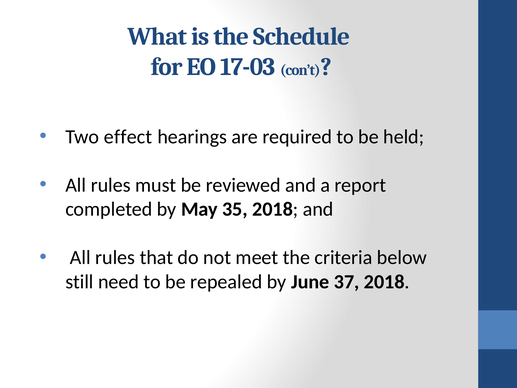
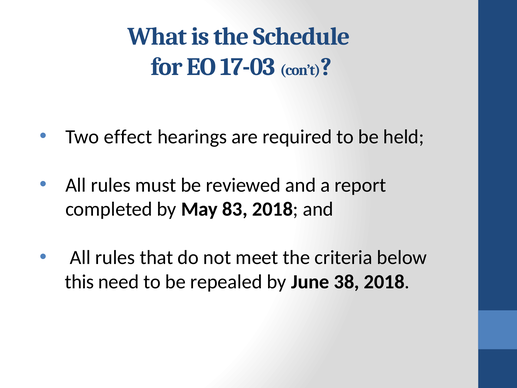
35: 35 -> 83
still: still -> this
37: 37 -> 38
